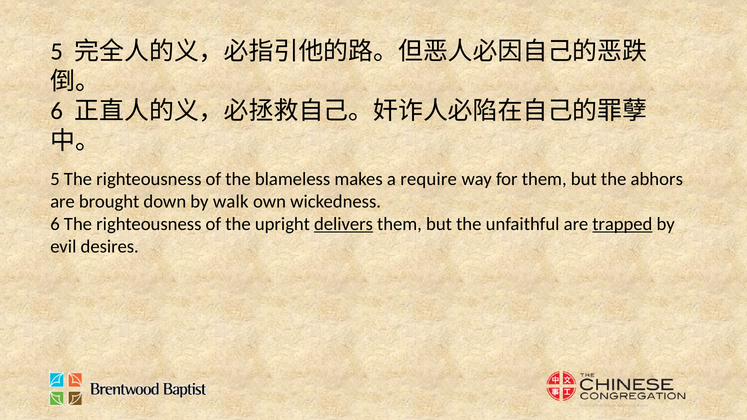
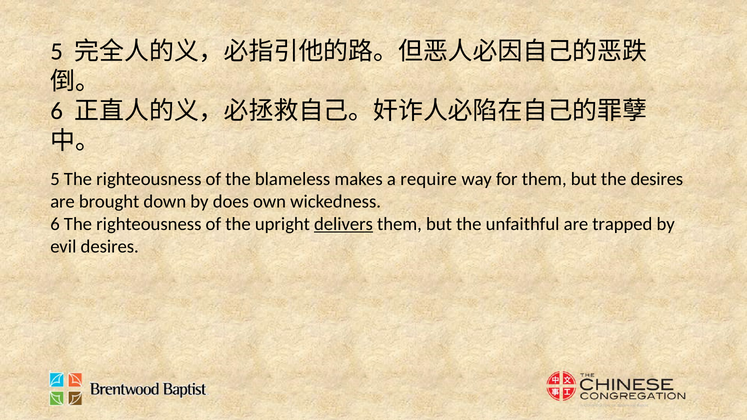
the abhors: abhors -> desires
walk: walk -> does
trapped underline: present -> none
